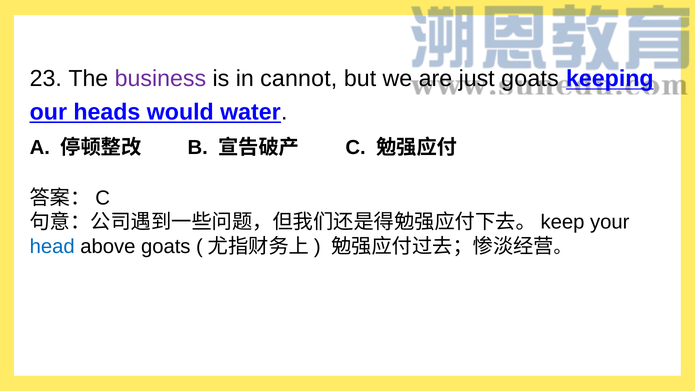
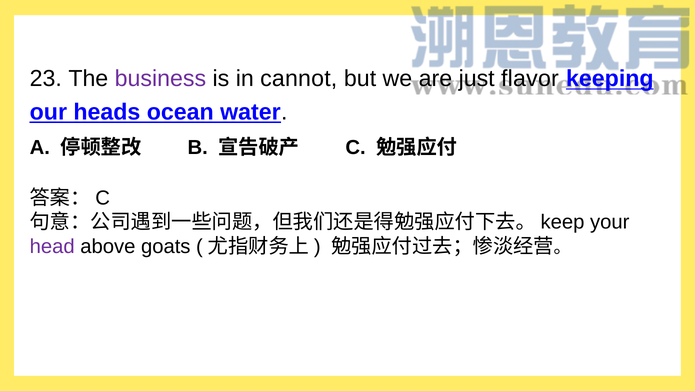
just goats: goats -> flavor
would: would -> ocean
head colour: blue -> purple
